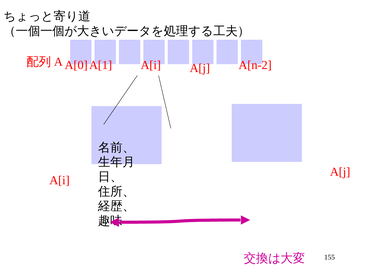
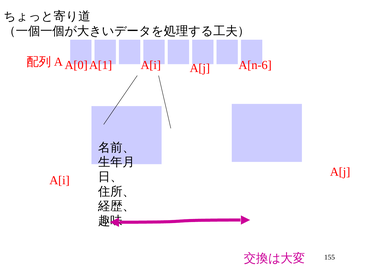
A[n-2: A[n-2 -> A[n-6
